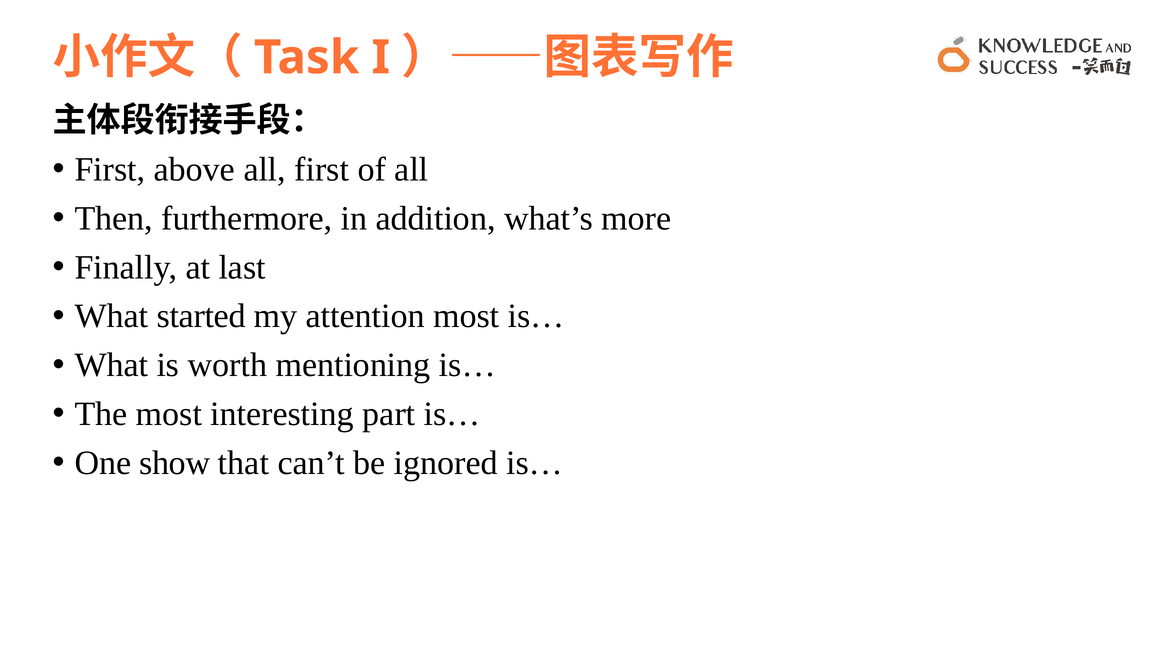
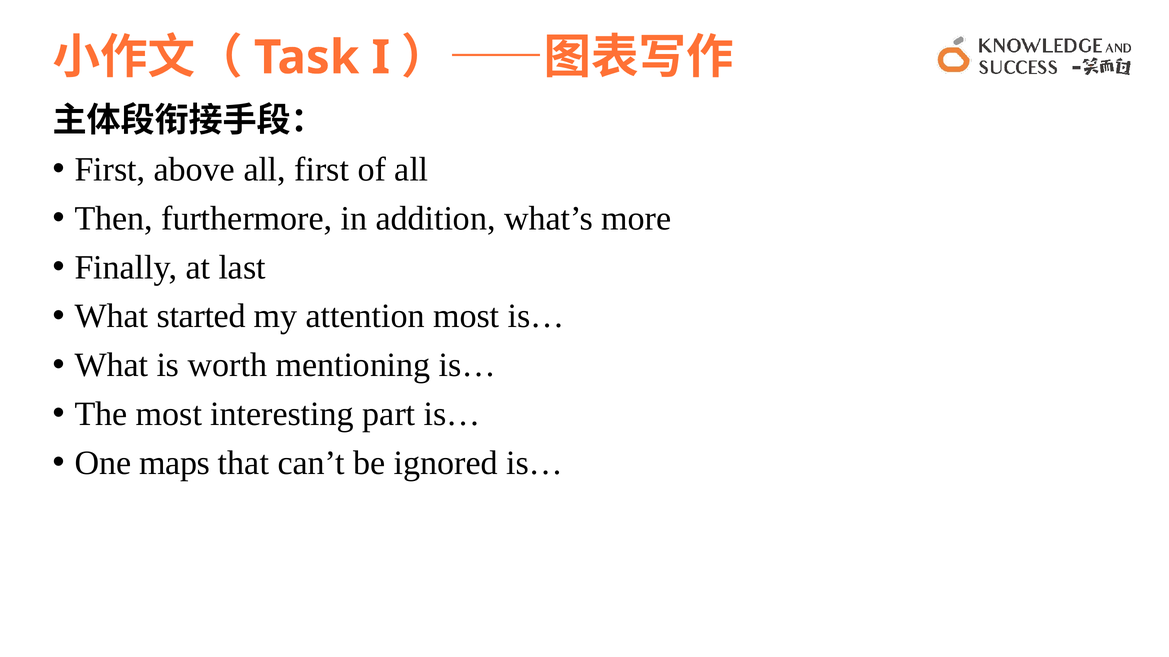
show: show -> maps
